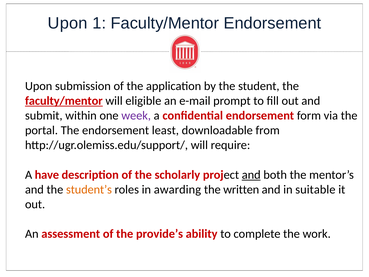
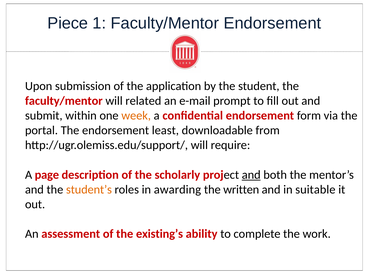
Upon at (68, 23): Upon -> Piece
faculty/mentor at (64, 101) underline: present -> none
eligible: eligible -> related
week colour: purple -> orange
have: have -> page
provide’s: provide’s -> existing’s
